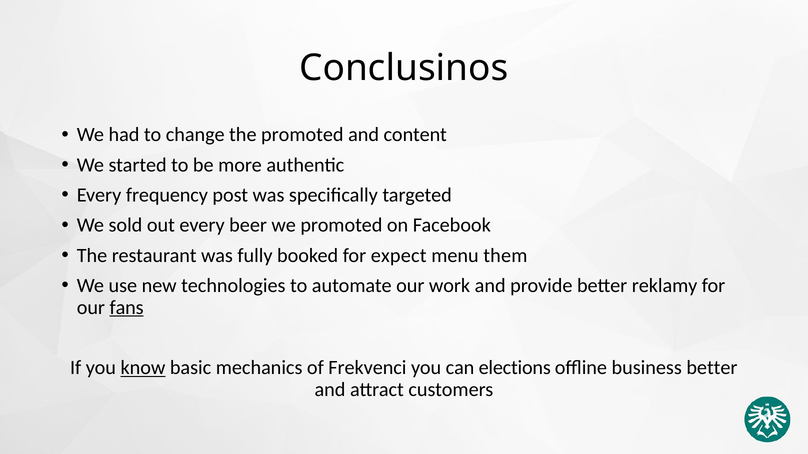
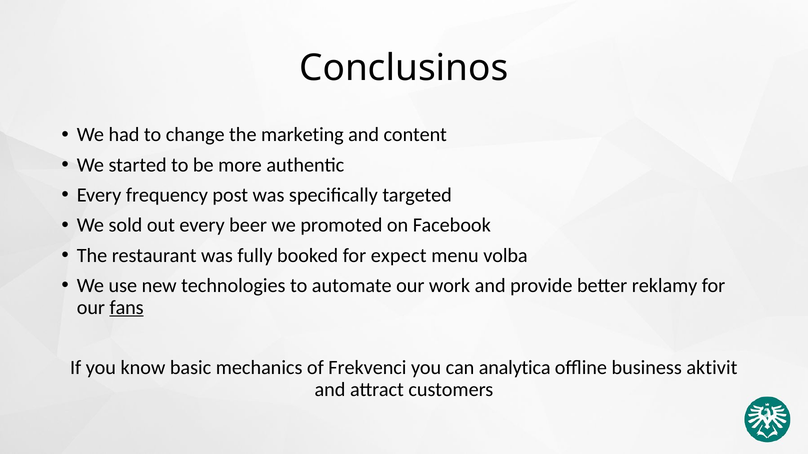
the promoted: promoted -> marketing
them: them -> volba
know underline: present -> none
elections: elections -> analytica
business better: better -> aktivit
